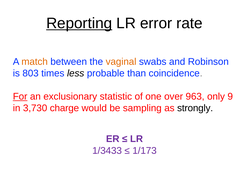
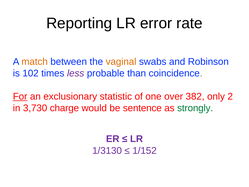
Reporting underline: present -> none
803: 803 -> 102
less colour: black -> purple
963: 963 -> 382
9: 9 -> 2
sampling: sampling -> sentence
strongly colour: black -> green
1/3433: 1/3433 -> 1/3130
1/173: 1/173 -> 1/152
